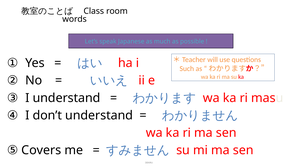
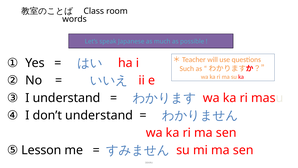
Covers: Covers -> Lesson
